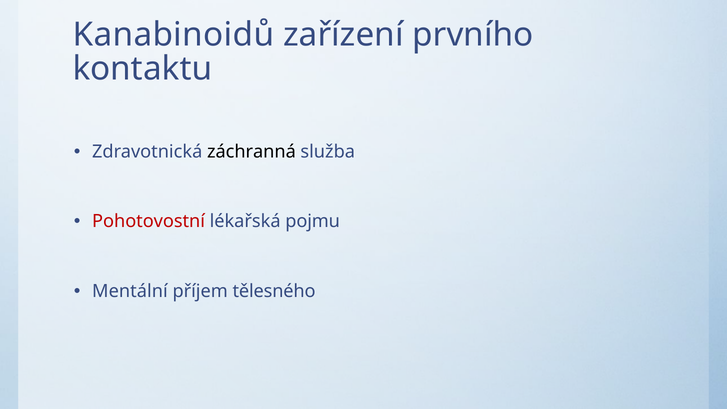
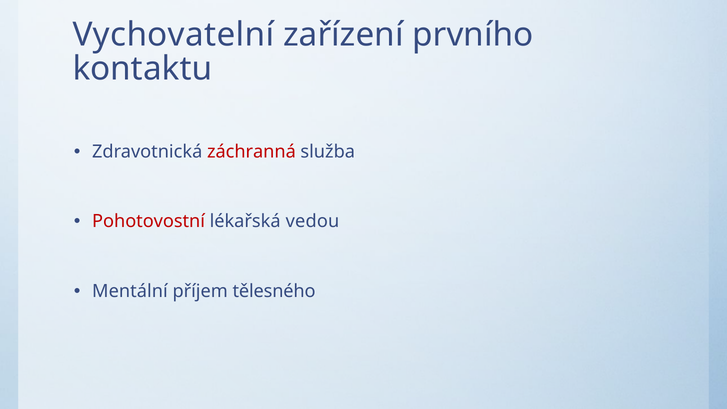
Kanabinoidů: Kanabinoidů -> Vychovatelní
záchranná colour: black -> red
pojmu: pojmu -> vedou
